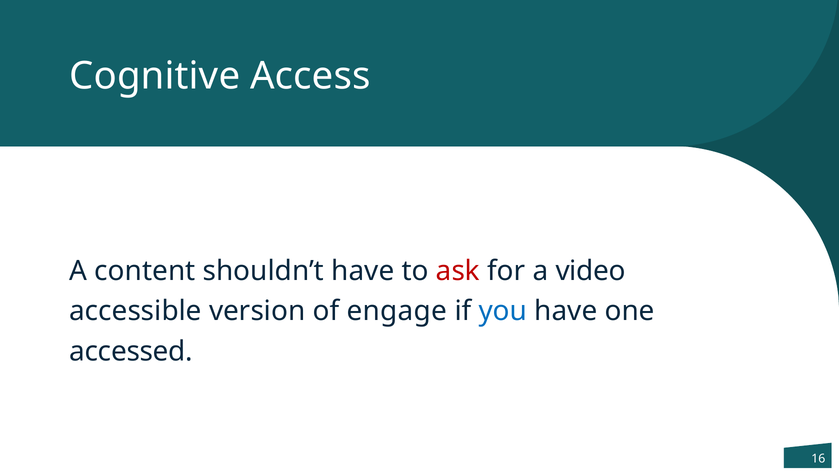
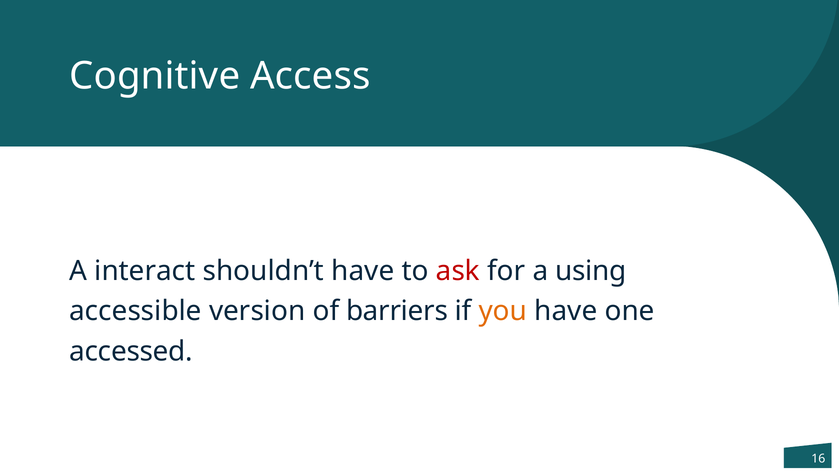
content: content -> interact
video: video -> using
engage: engage -> barriers
you colour: blue -> orange
